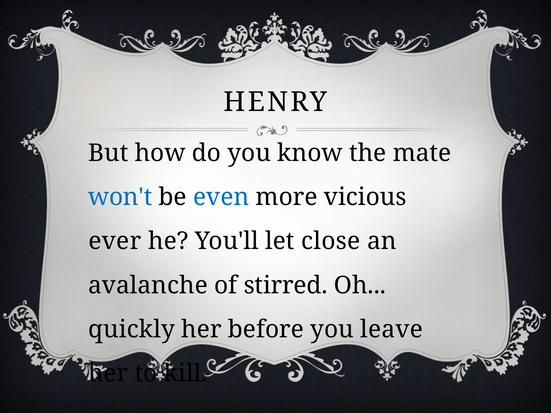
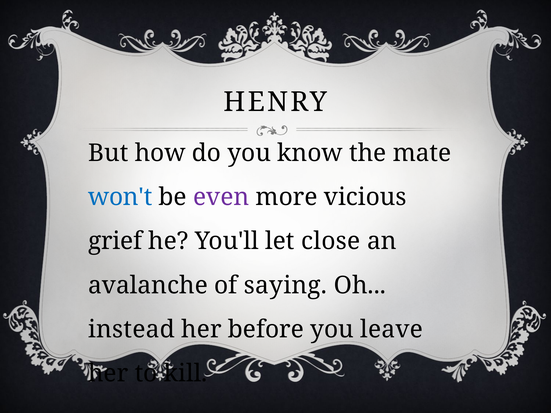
even colour: blue -> purple
ever: ever -> grief
stirred: stirred -> saying
quickly: quickly -> instead
